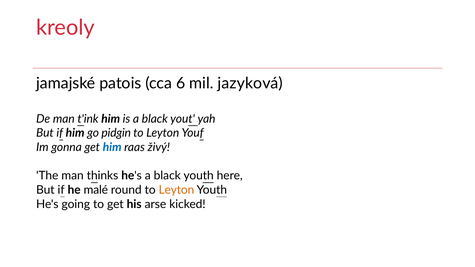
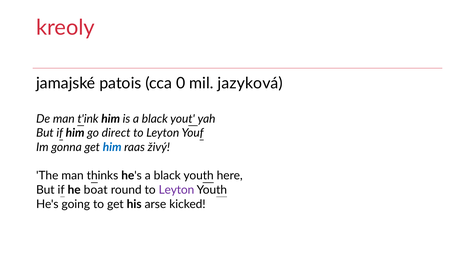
6: 6 -> 0
pidgin: pidgin -> direct
malé: malé -> boat
Leyton at (176, 190) colour: orange -> purple
